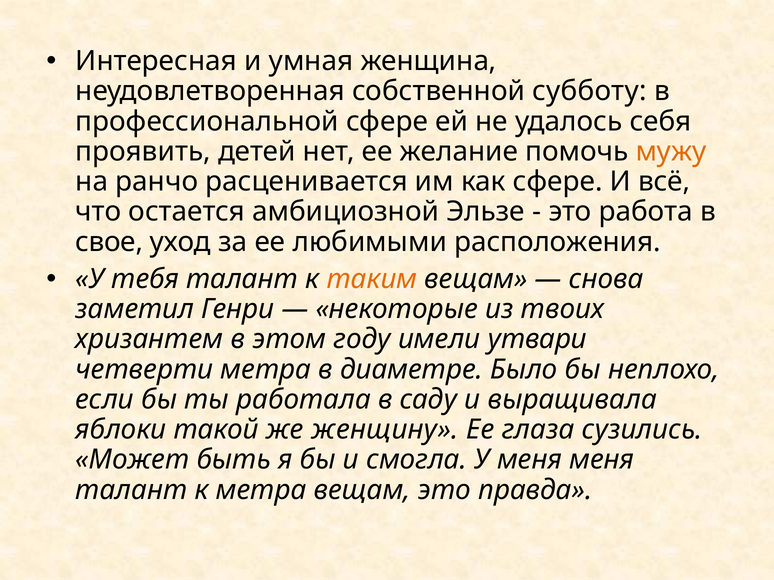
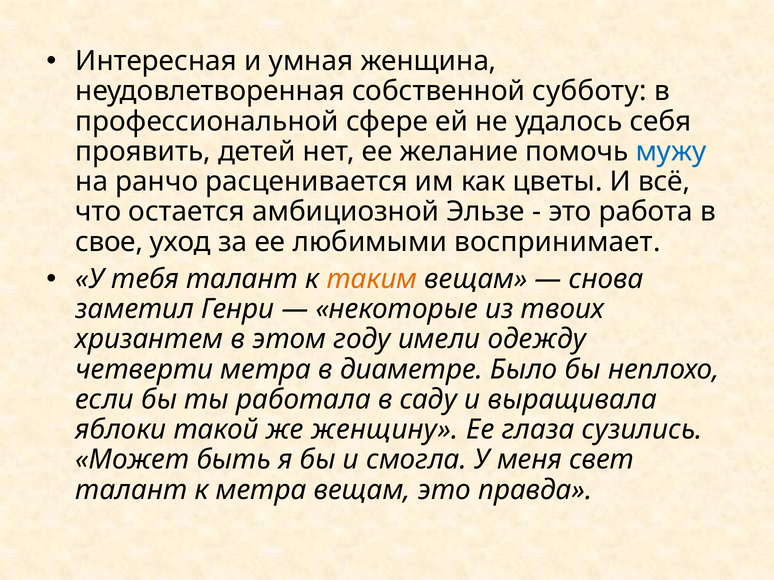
мужу colour: orange -> blue
как сфере: сфере -> цветы
расположения: расположения -> воспринимает
утвари: утвари -> одежду
меня меня: меня -> свет
